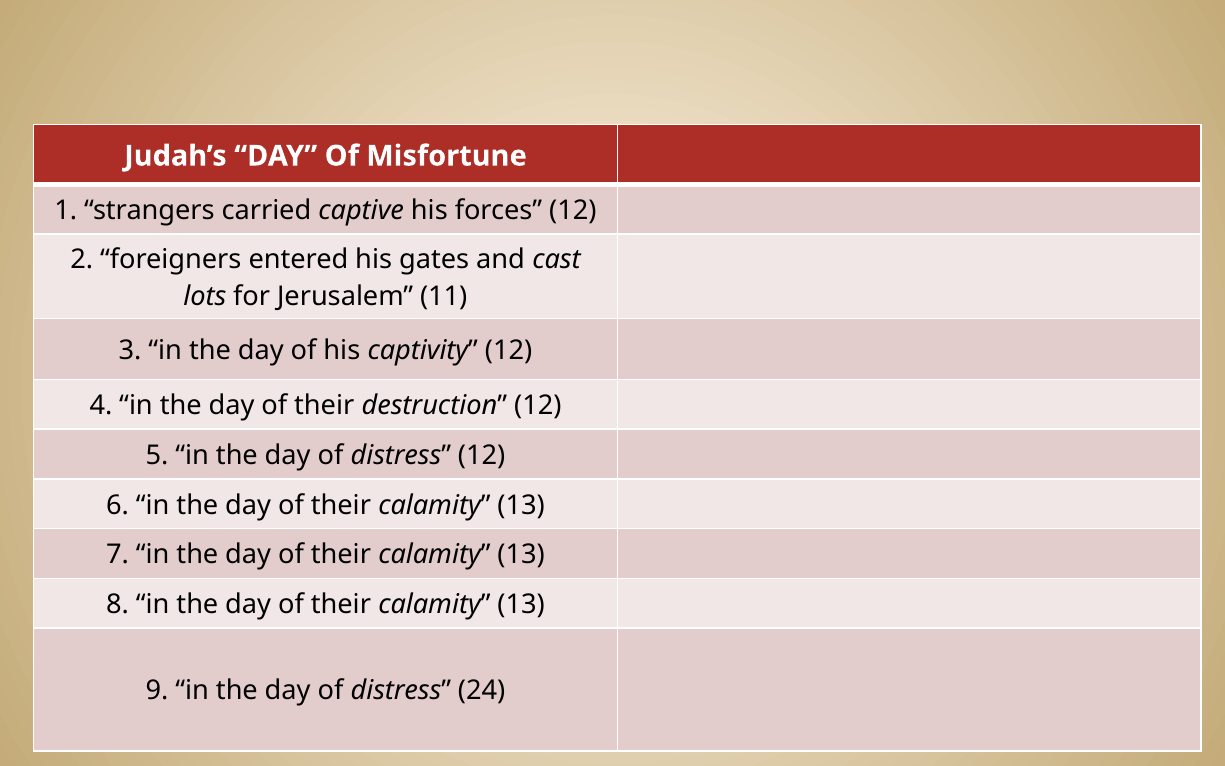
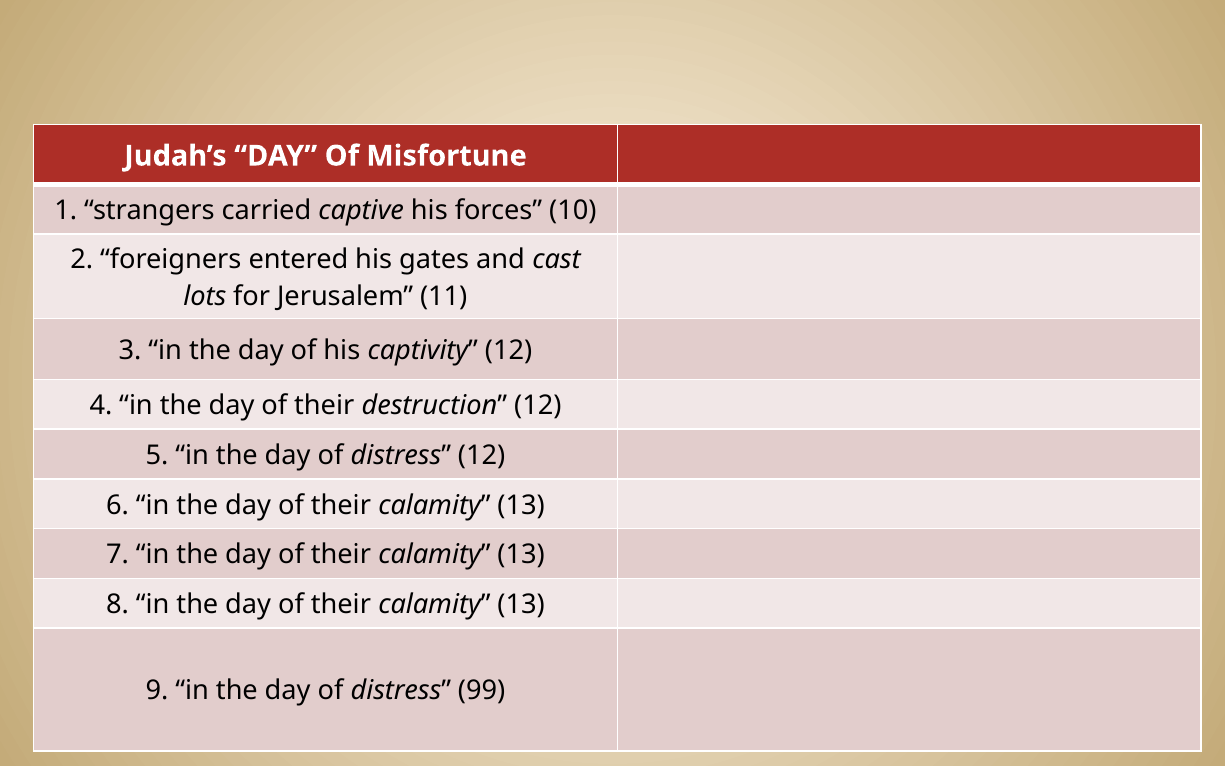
forces 12: 12 -> 10
24: 24 -> 99
